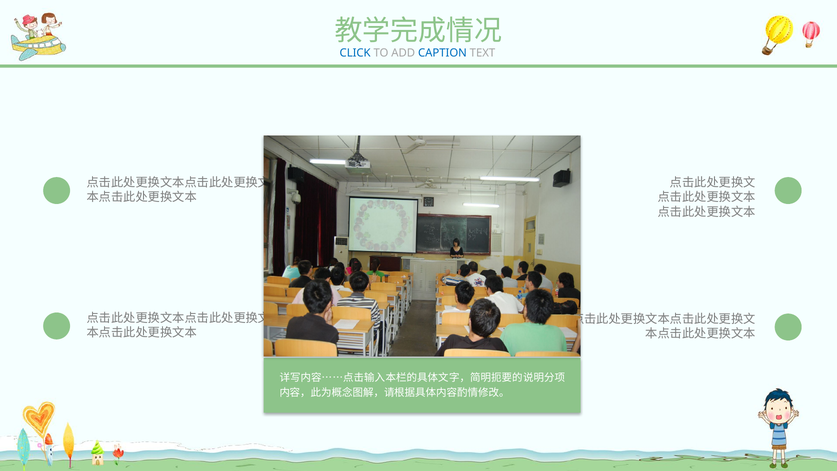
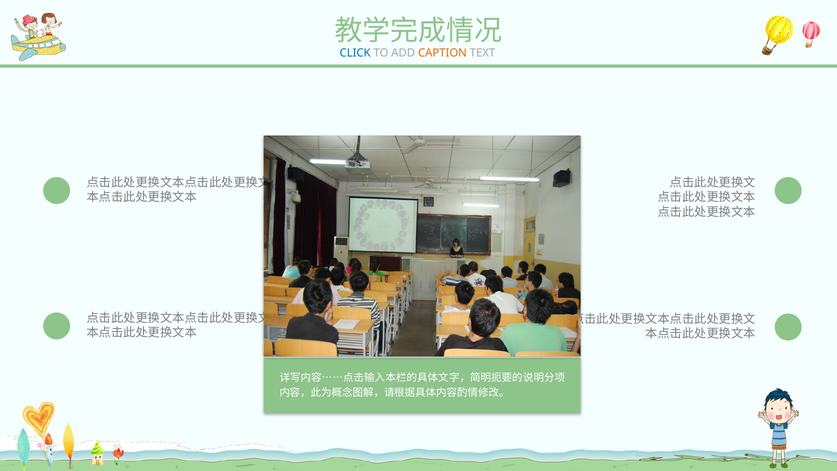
CAPTION colour: blue -> orange
